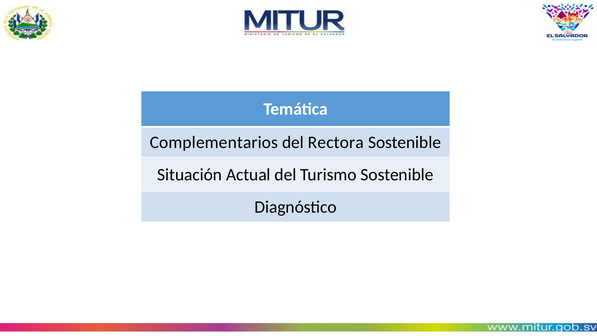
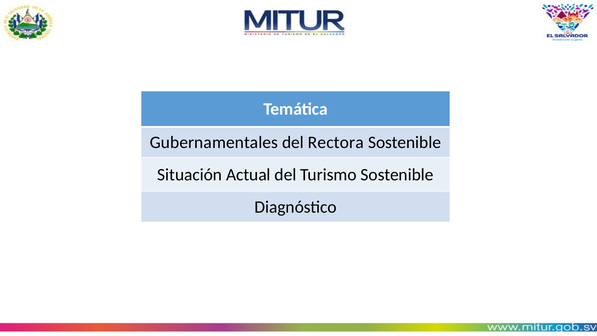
Complementarios: Complementarios -> Gubernamentales
